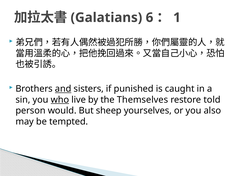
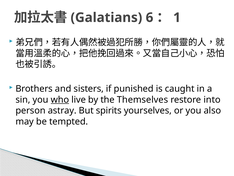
and underline: present -> none
told: told -> into
would: would -> astray
sheep: sheep -> spirits
